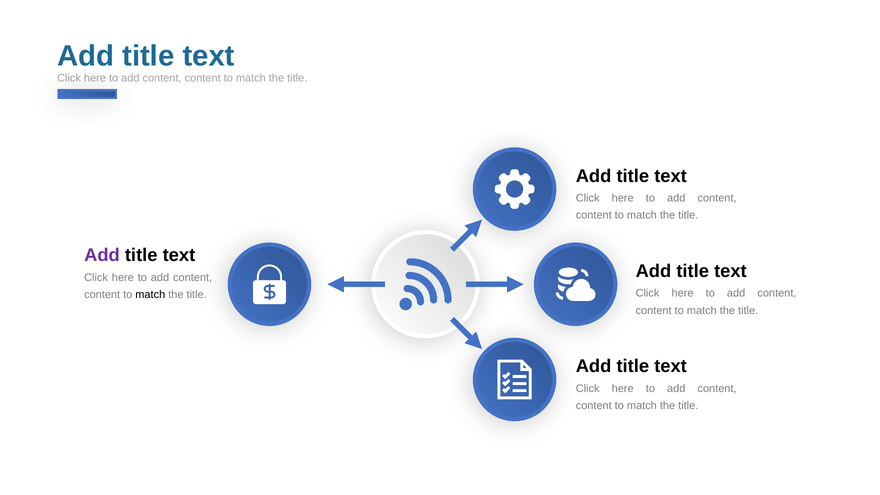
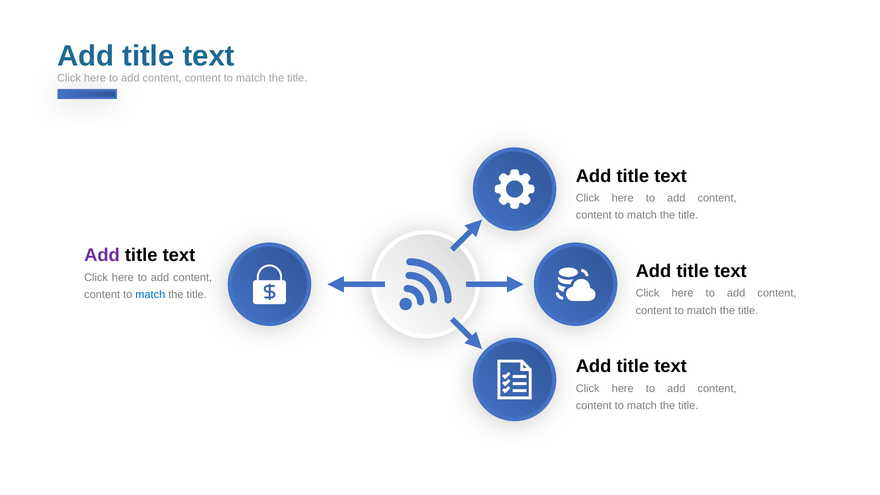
match at (150, 295) colour: black -> blue
